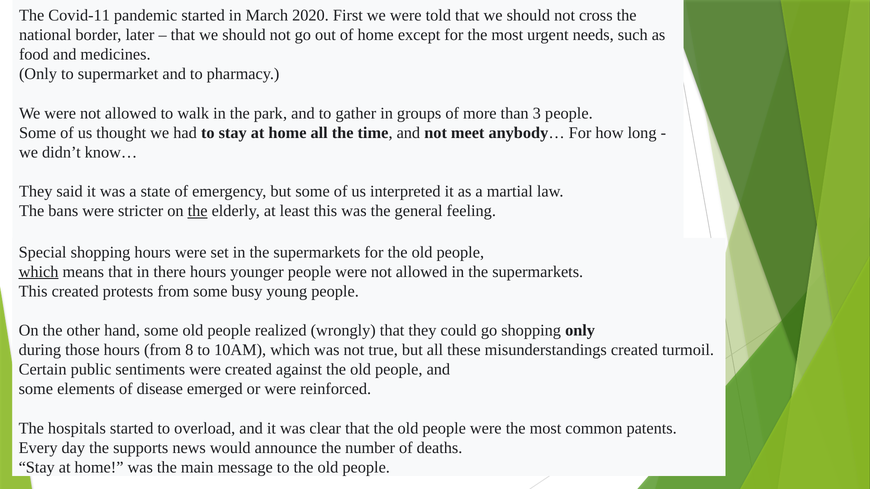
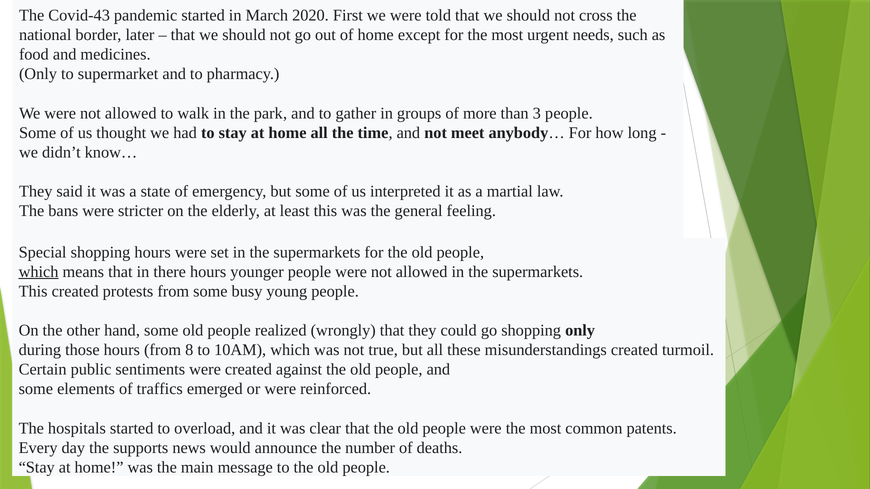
Covid-11: Covid-11 -> Covid-43
the at (198, 211) underline: present -> none
disease: disease -> traffics
